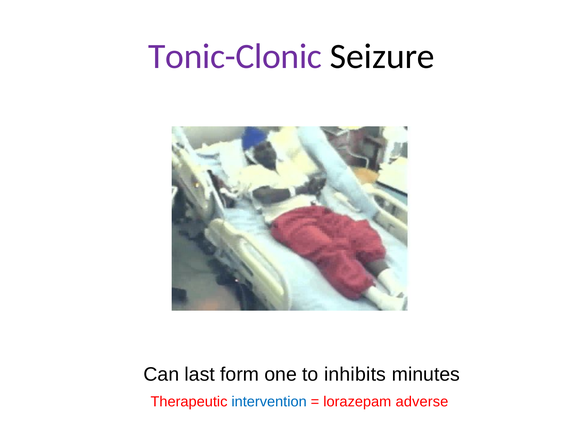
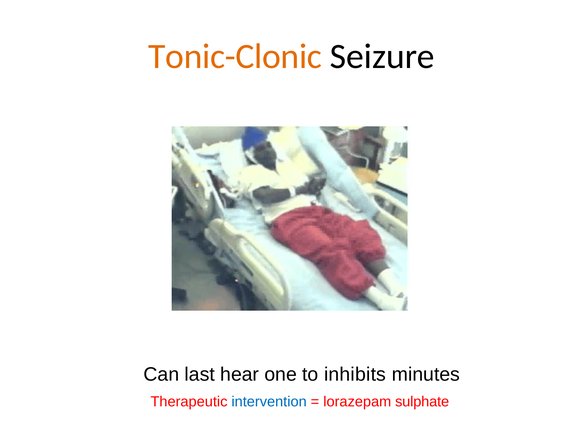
Tonic-Clonic colour: purple -> orange
form: form -> hear
adverse: adverse -> sulphate
